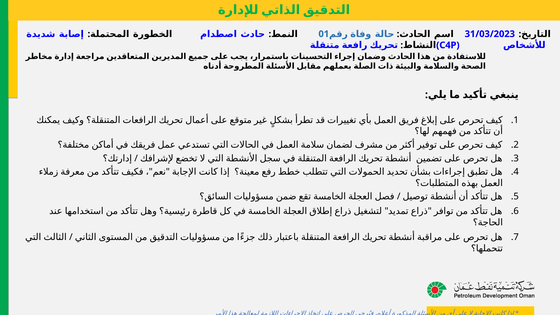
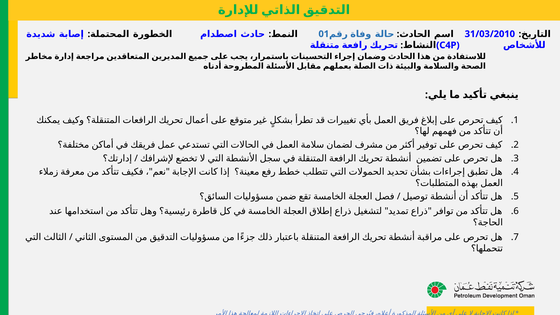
31/03/2023: 31/03/2023 -> 31/03/2010
